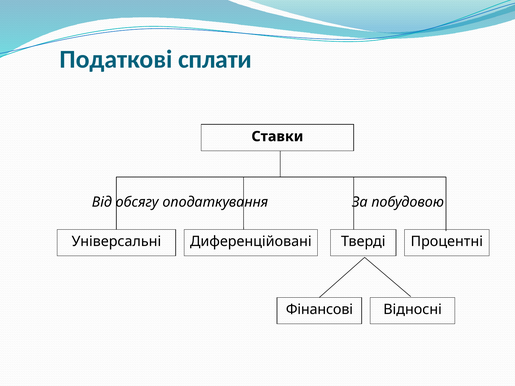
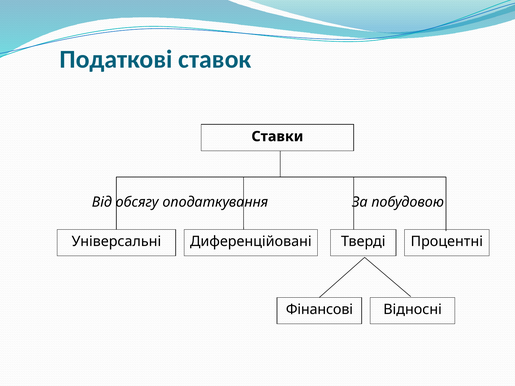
сплати: сплати -> ставок
